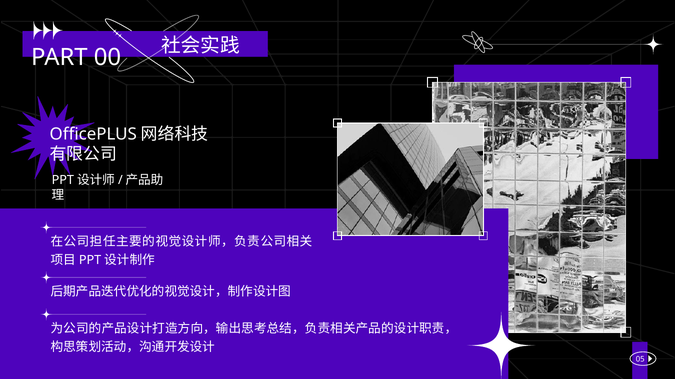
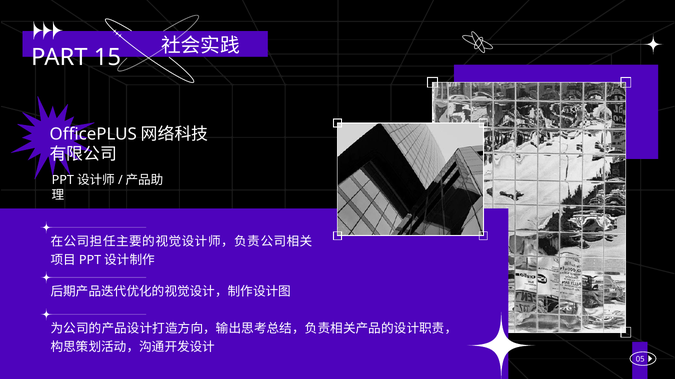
00: 00 -> 15
